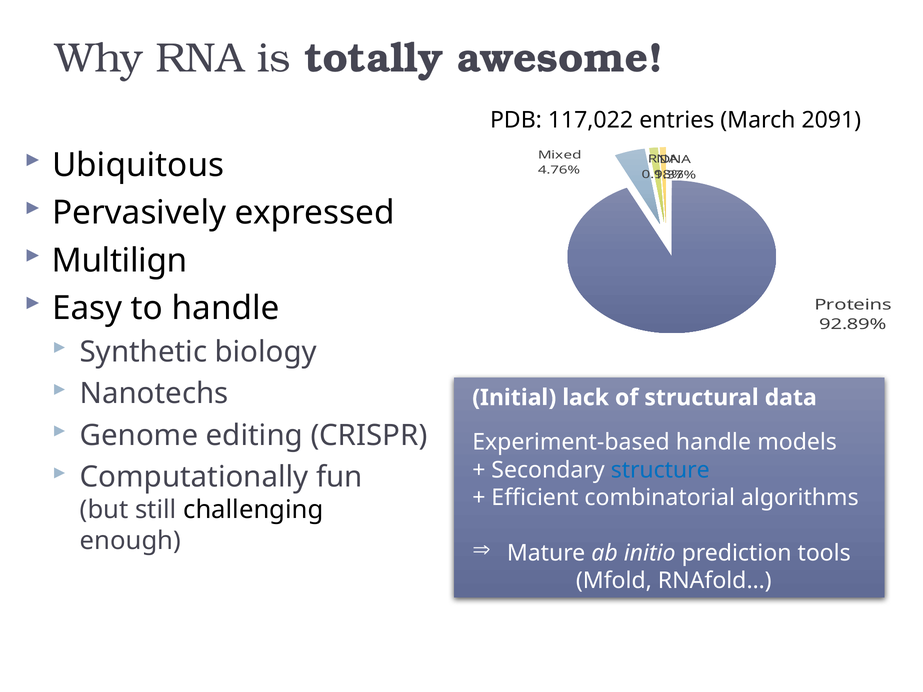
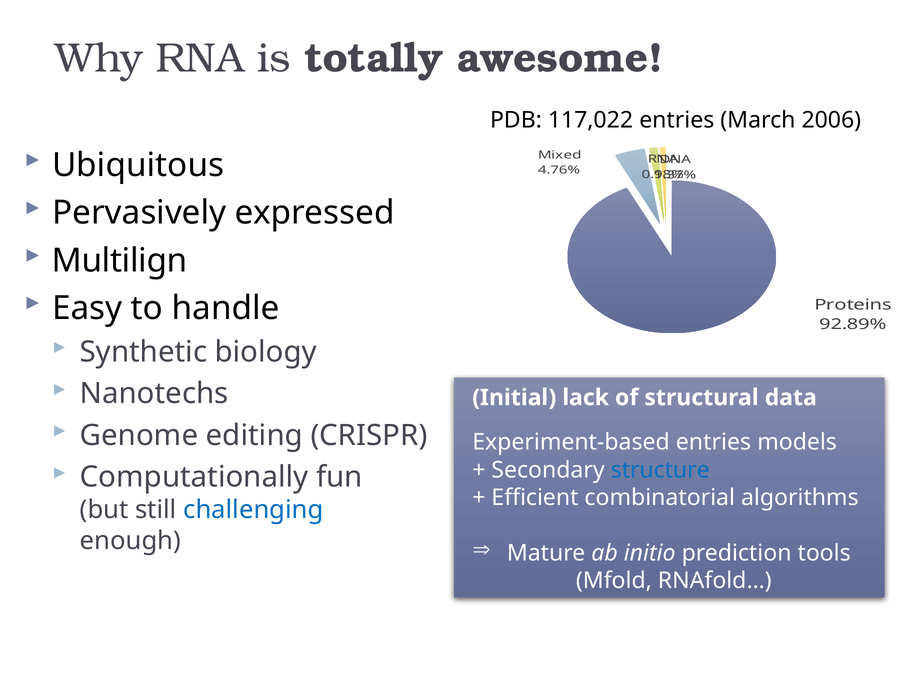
2091: 2091 -> 2006
Experiment-based handle: handle -> entries
challenging colour: black -> blue
